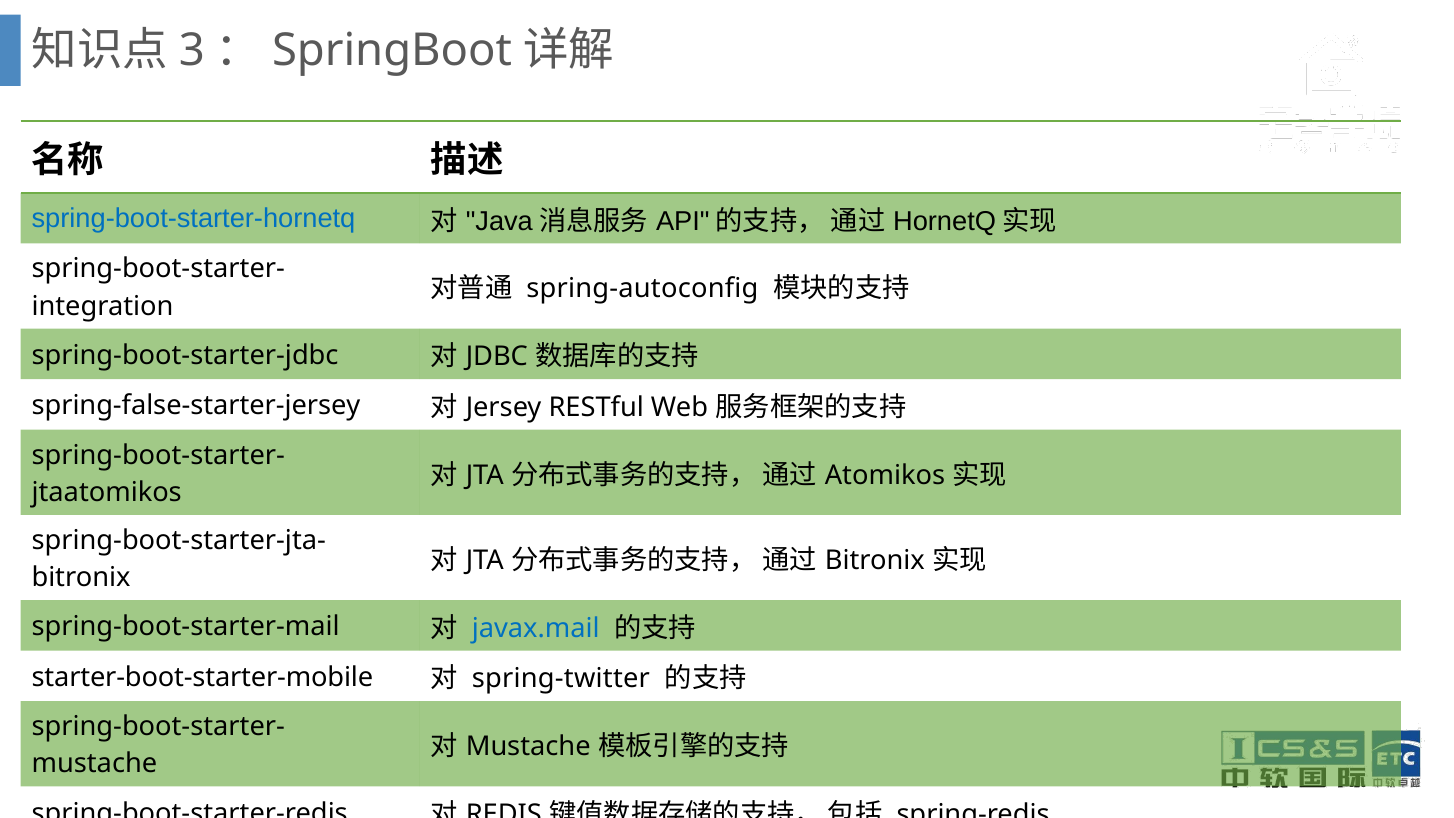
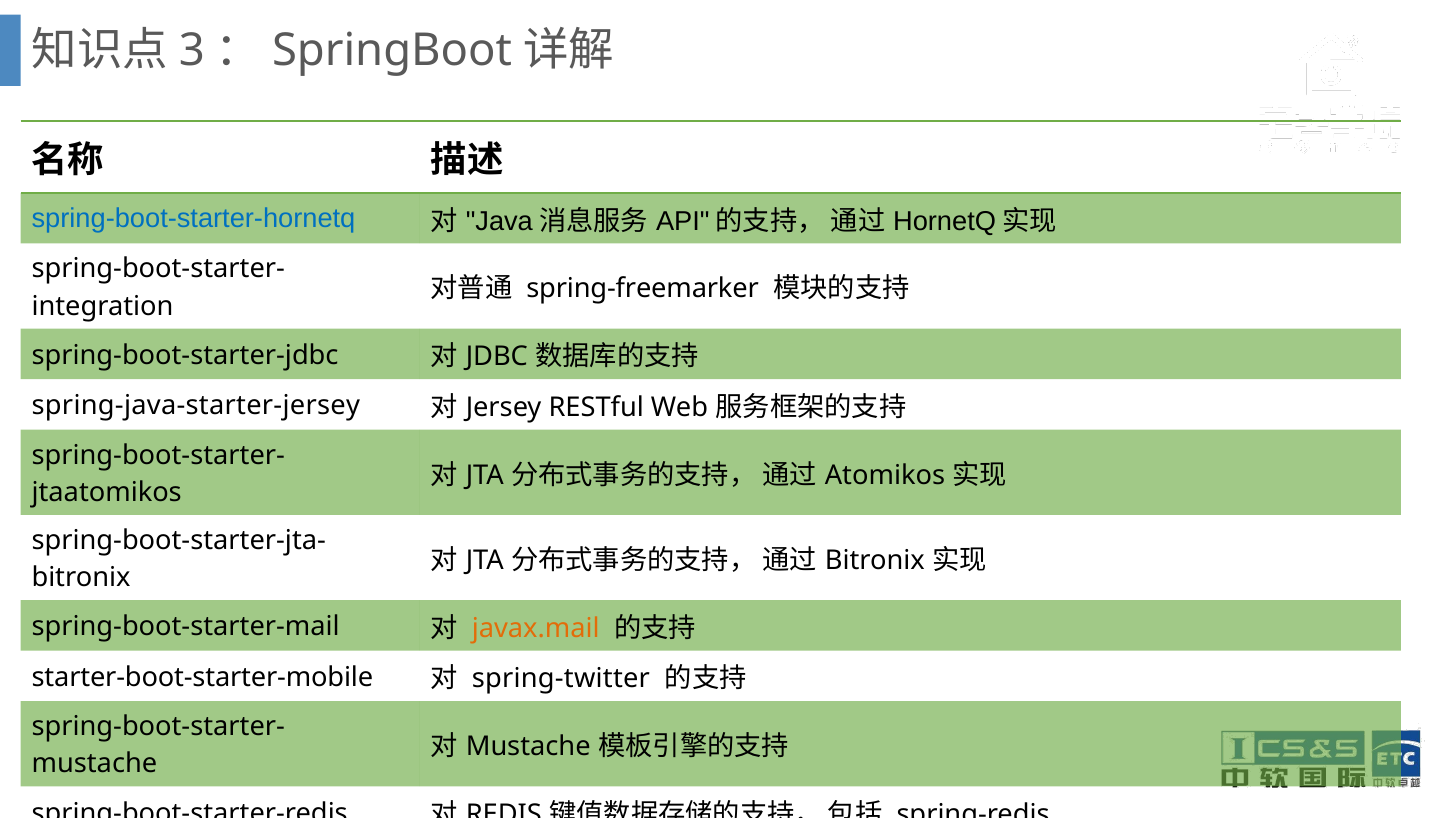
spring-autoconfig: spring-autoconfig -> spring-freemarker
spring-false-starter-jersey: spring-false-starter-jersey -> spring-java-starter-jersey
javax.mail colour: blue -> orange
